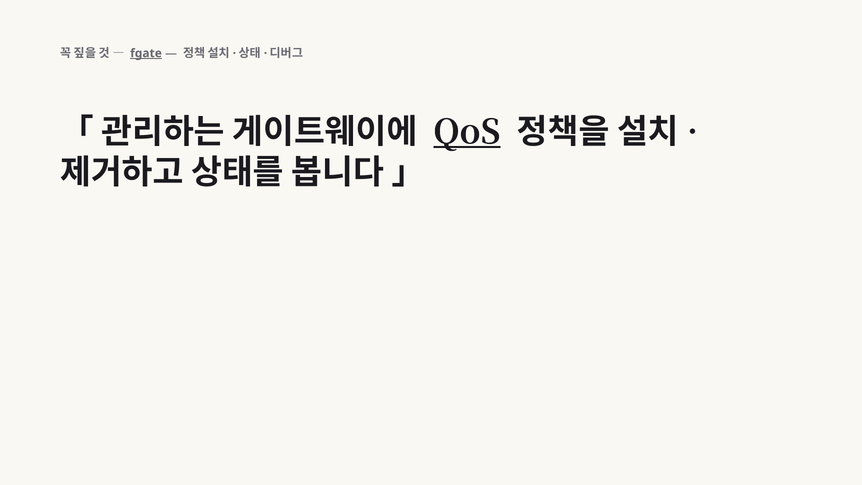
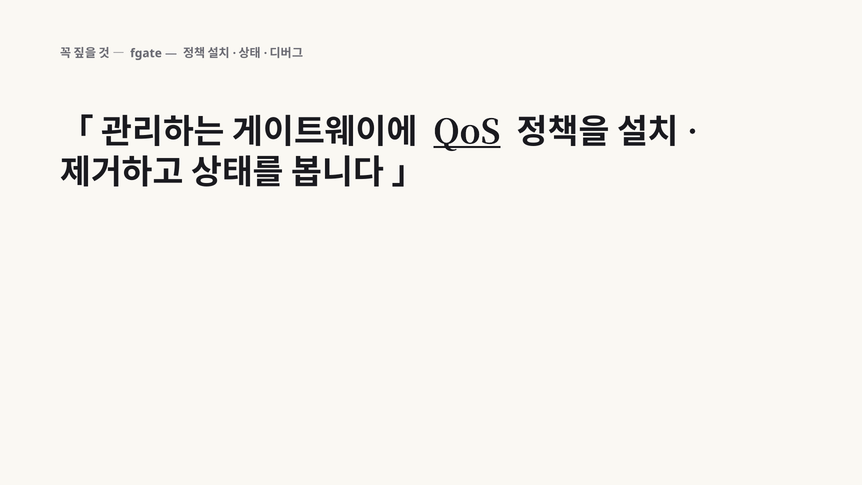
fgate underline: present -> none
